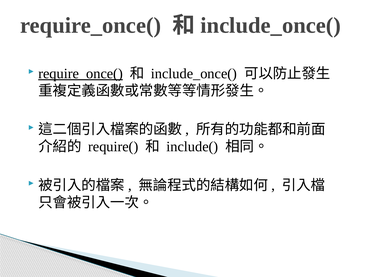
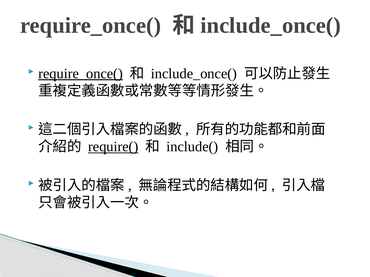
require( underline: none -> present
